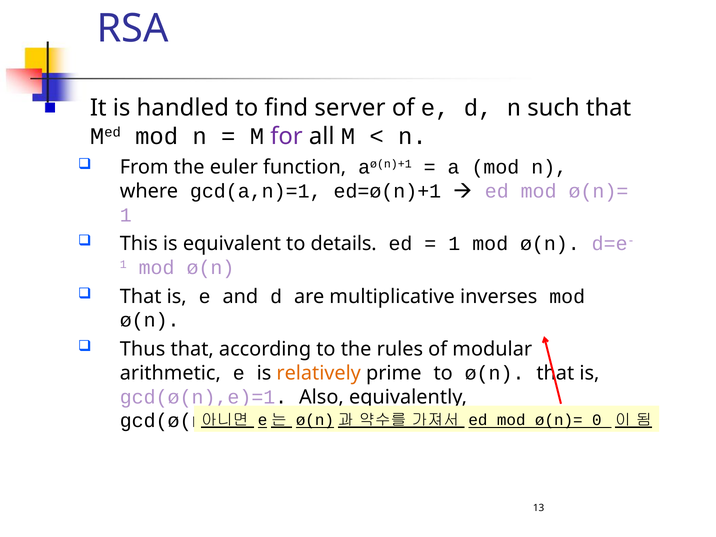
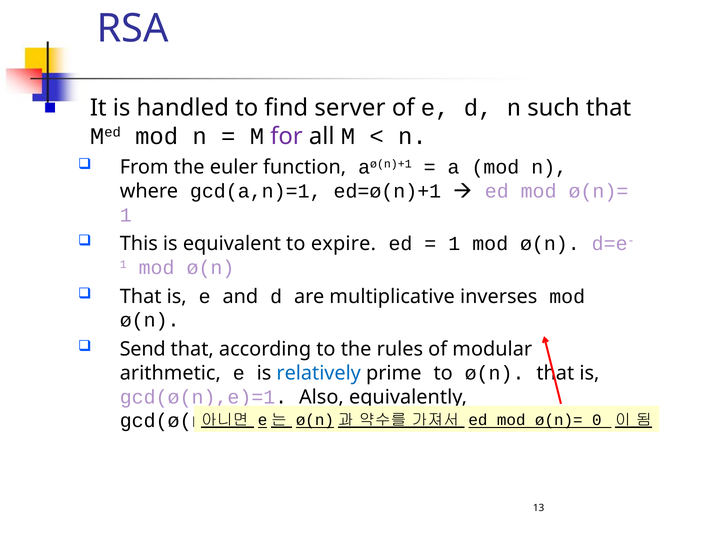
details: details -> expire
Thus: Thus -> Send
relatively colour: orange -> blue
